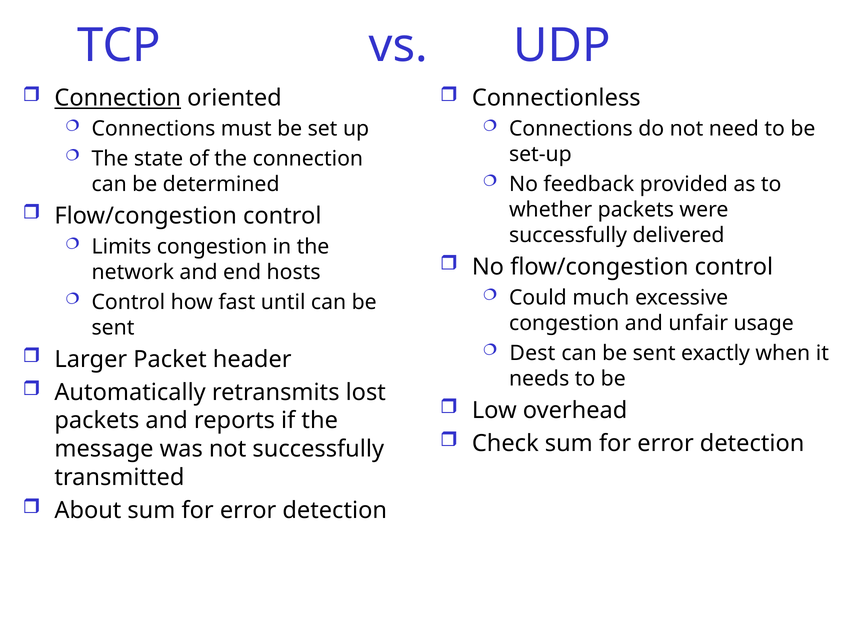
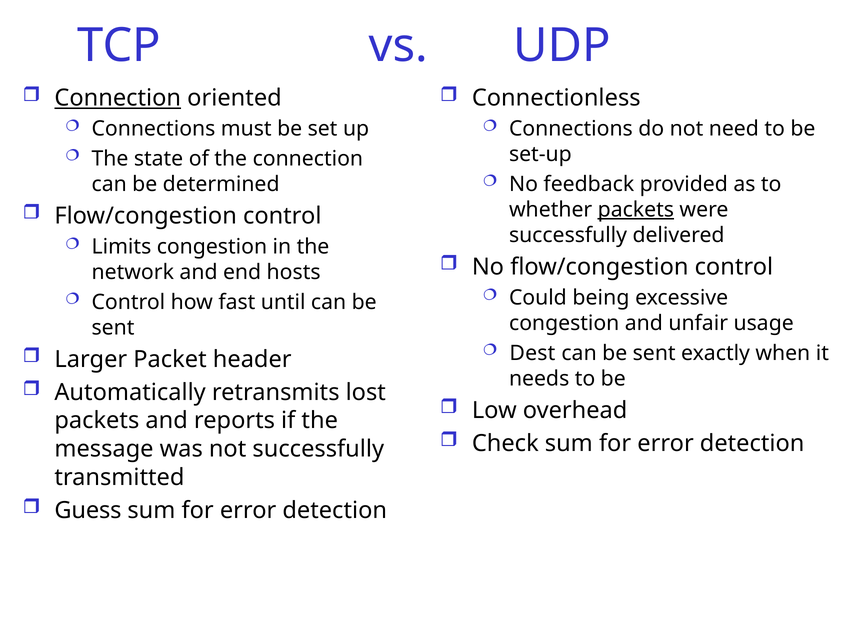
packets at (636, 209) underline: none -> present
much: much -> being
About: About -> Guess
